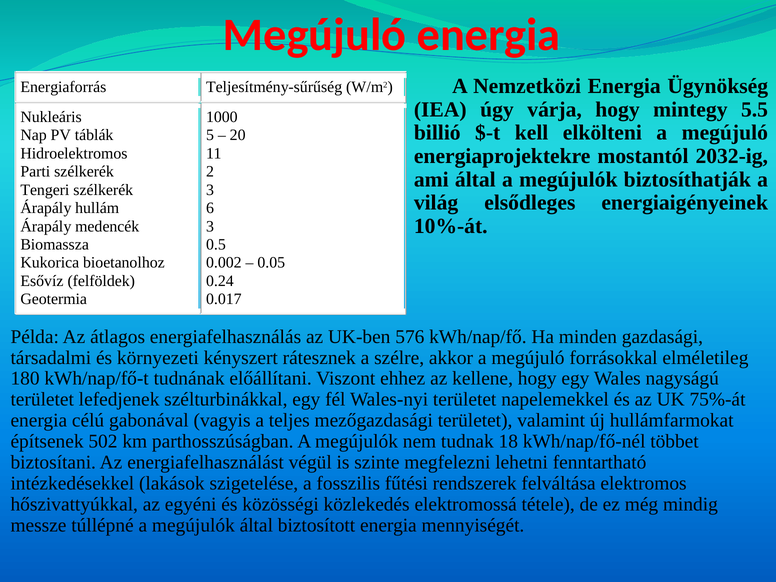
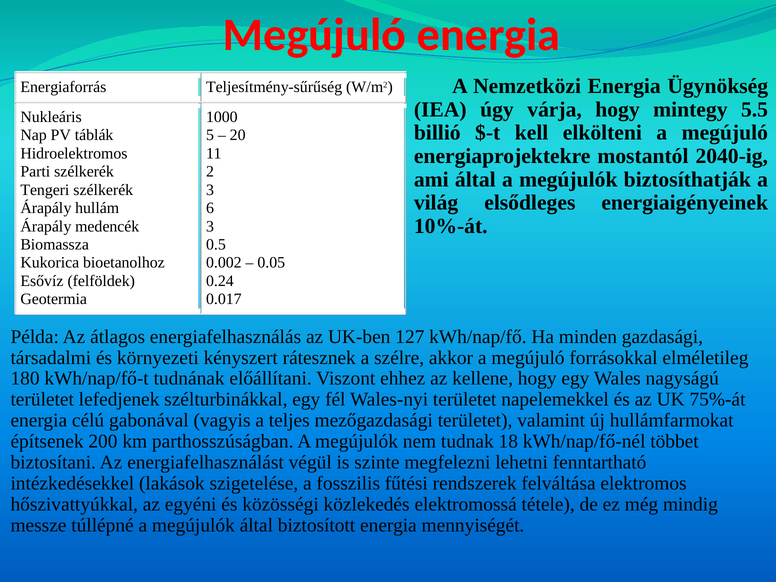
2032-ig: 2032-ig -> 2040-ig
576: 576 -> 127
502: 502 -> 200
